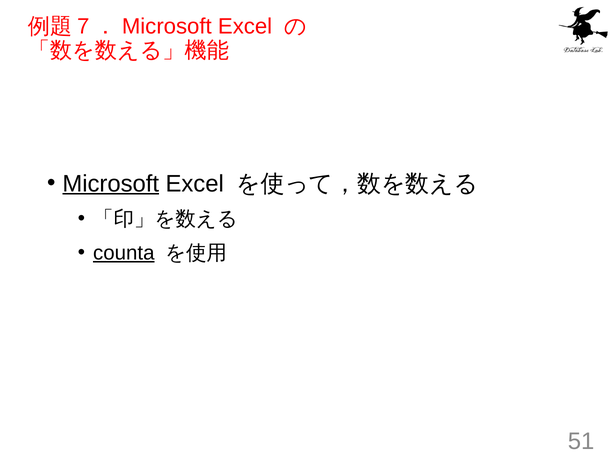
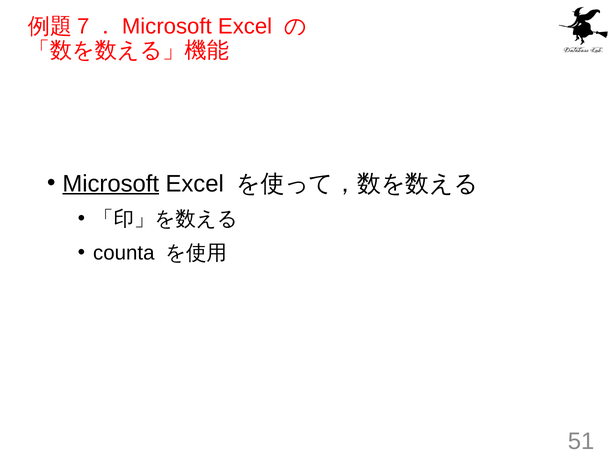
counta underline: present -> none
